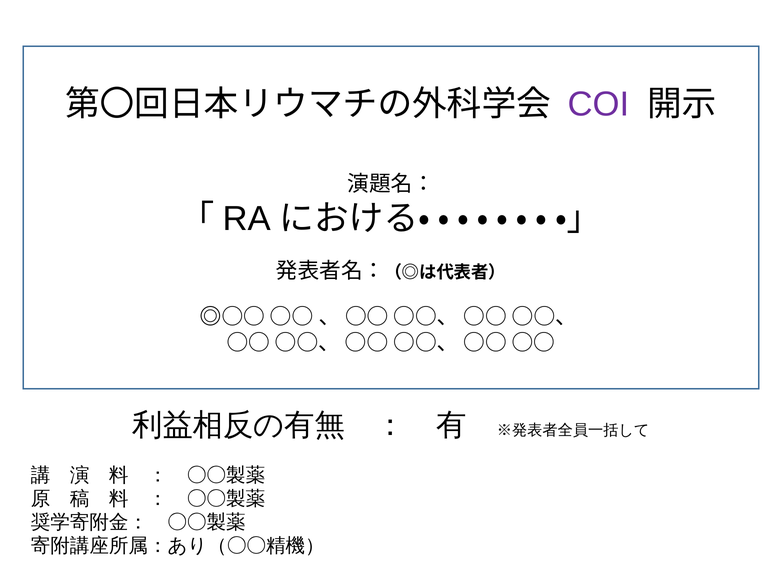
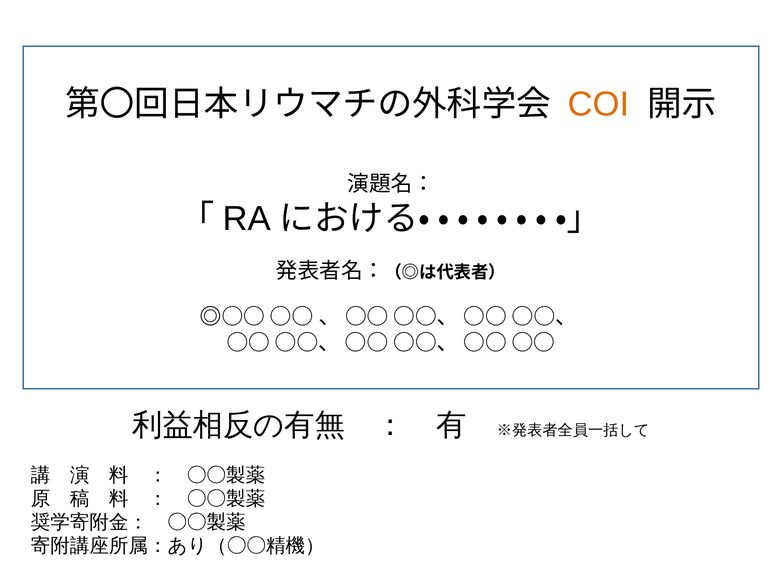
COI colour: purple -> orange
